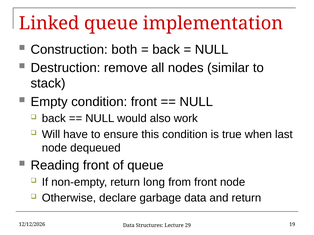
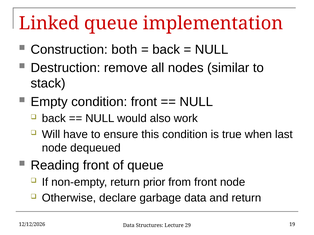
long: long -> prior
